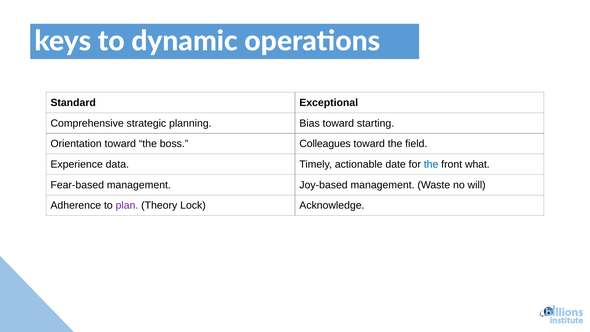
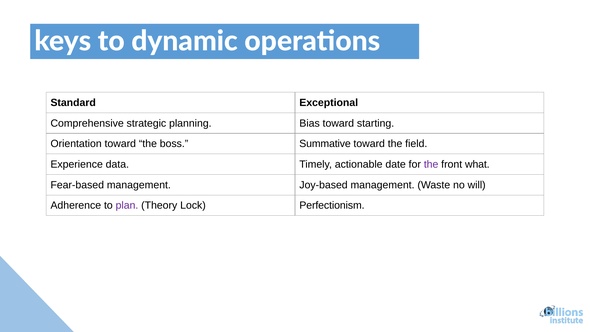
Colleagues: Colleagues -> Summative
the at (431, 164) colour: blue -> purple
Acknowledge: Acknowledge -> Perfectionism
